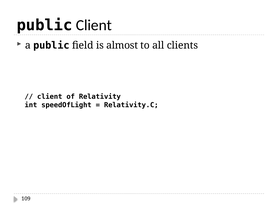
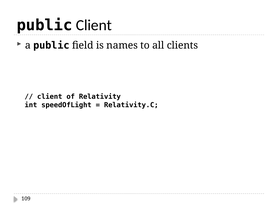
almost: almost -> names
